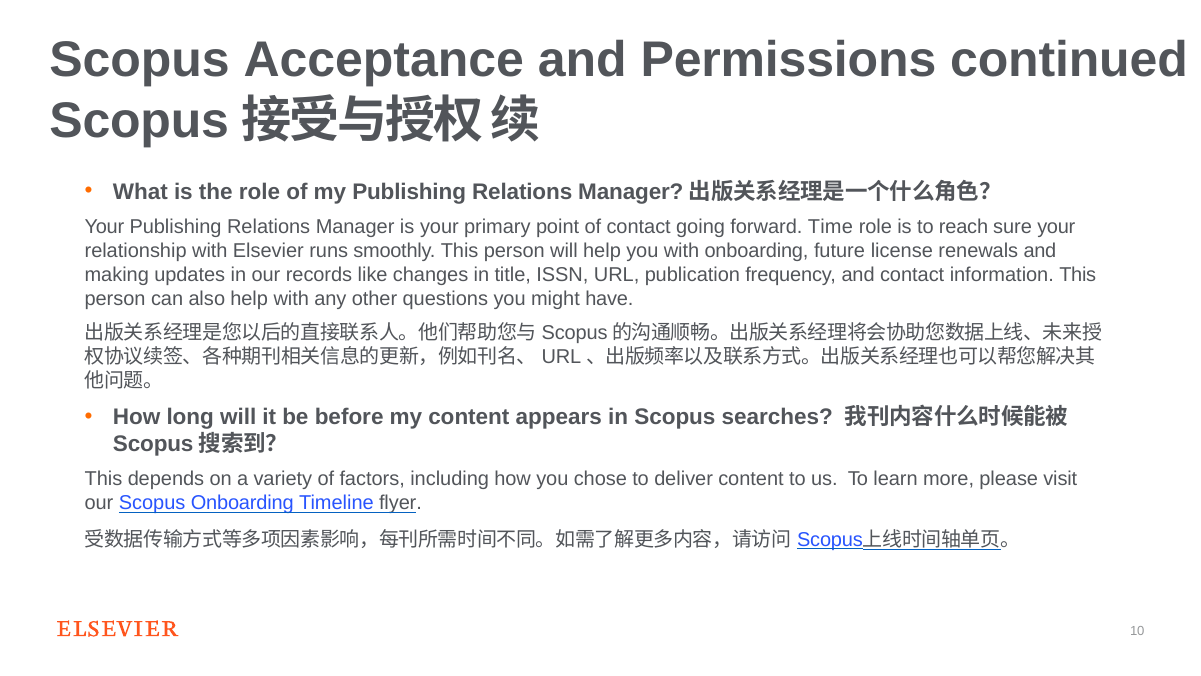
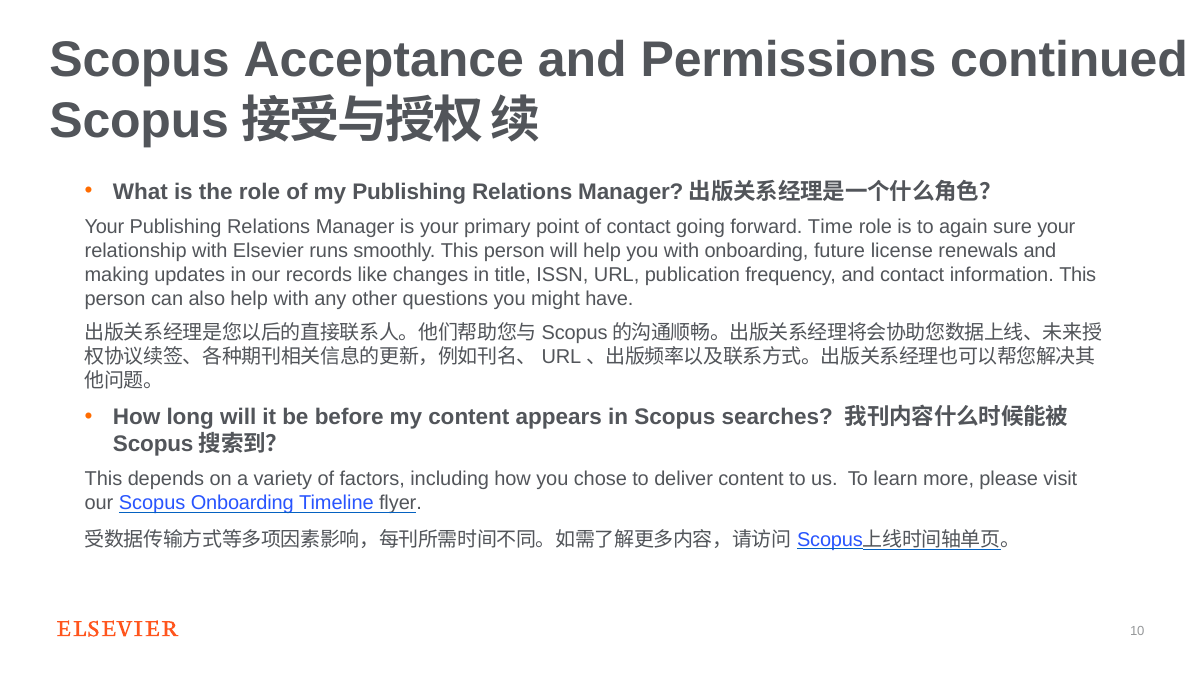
reach: reach -> again
